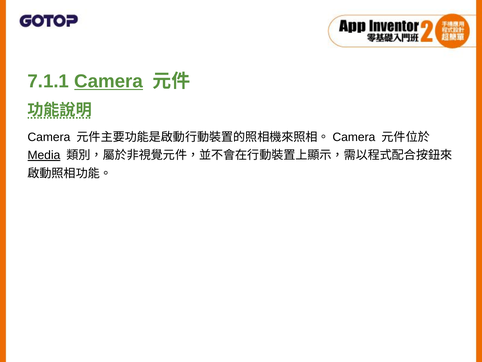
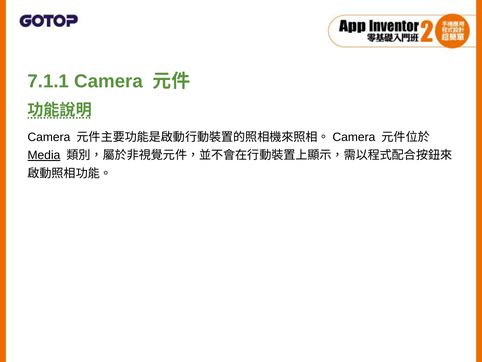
Camera at (109, 81) underline: present -> none
